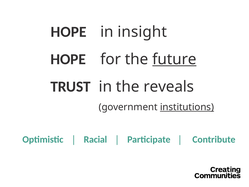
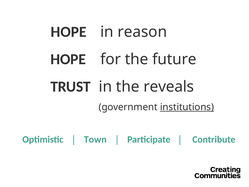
insight: insight -> reason
future underline: present -> none
Racial: Racial -> Town
